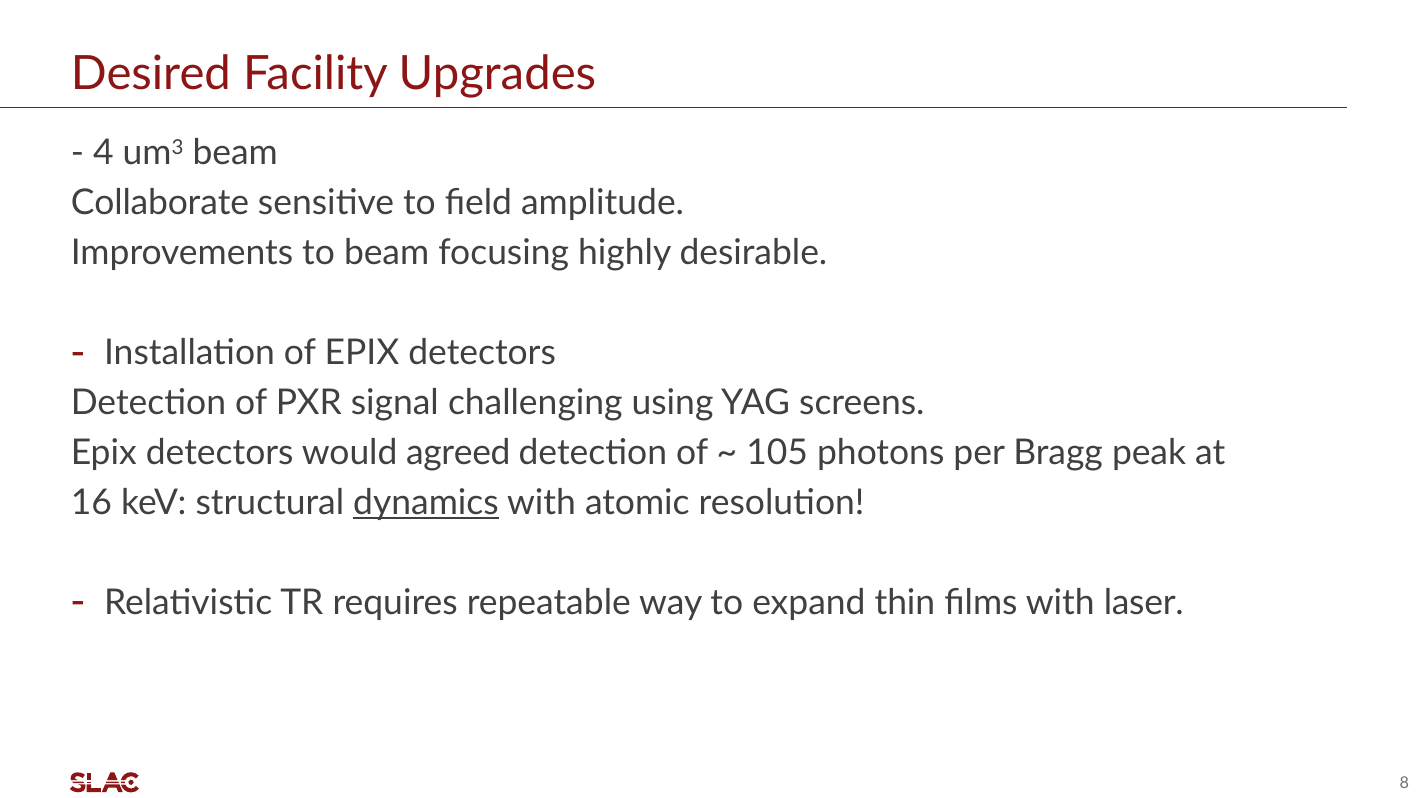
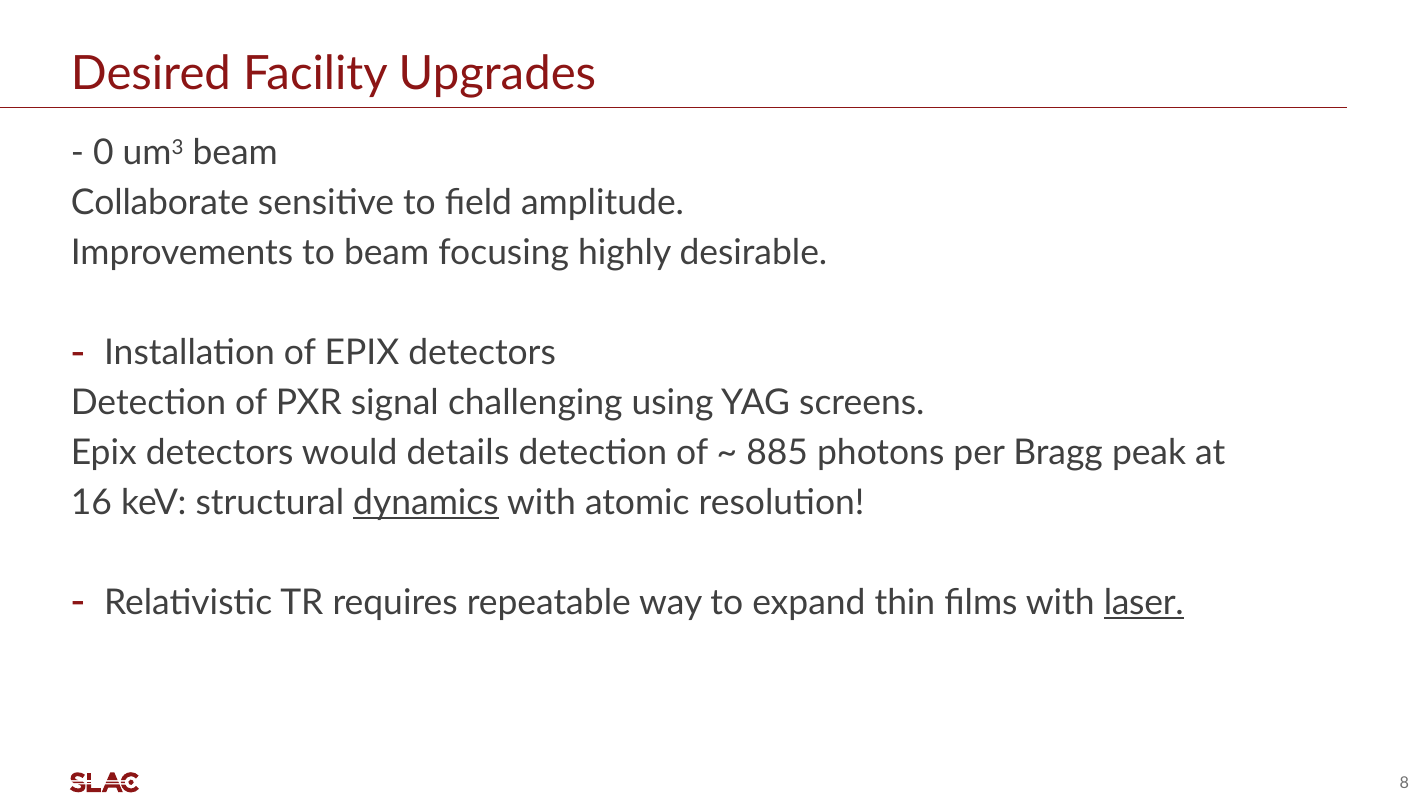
4: 4 -> 0
agreed: agreed -> details
105: 105 -> 885
laser underline: none -> present
